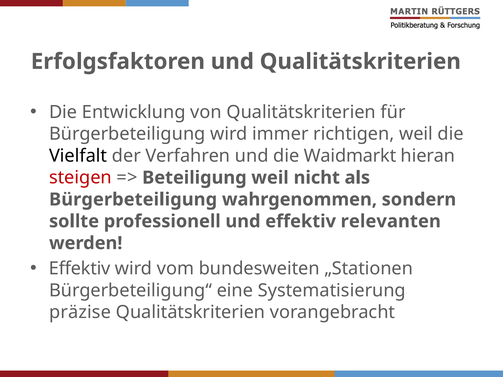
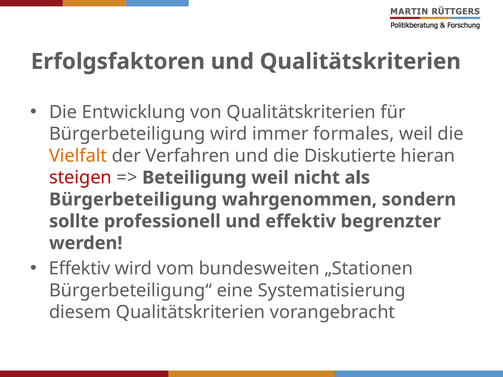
richtigen: richtigen -> formales
Vielfalt colour: black -> orange
Waidmarkt: Waidmarkt -> Diskutierte
relevanten: relevanten -> begrenzter
präzise: präzise -> diesem
